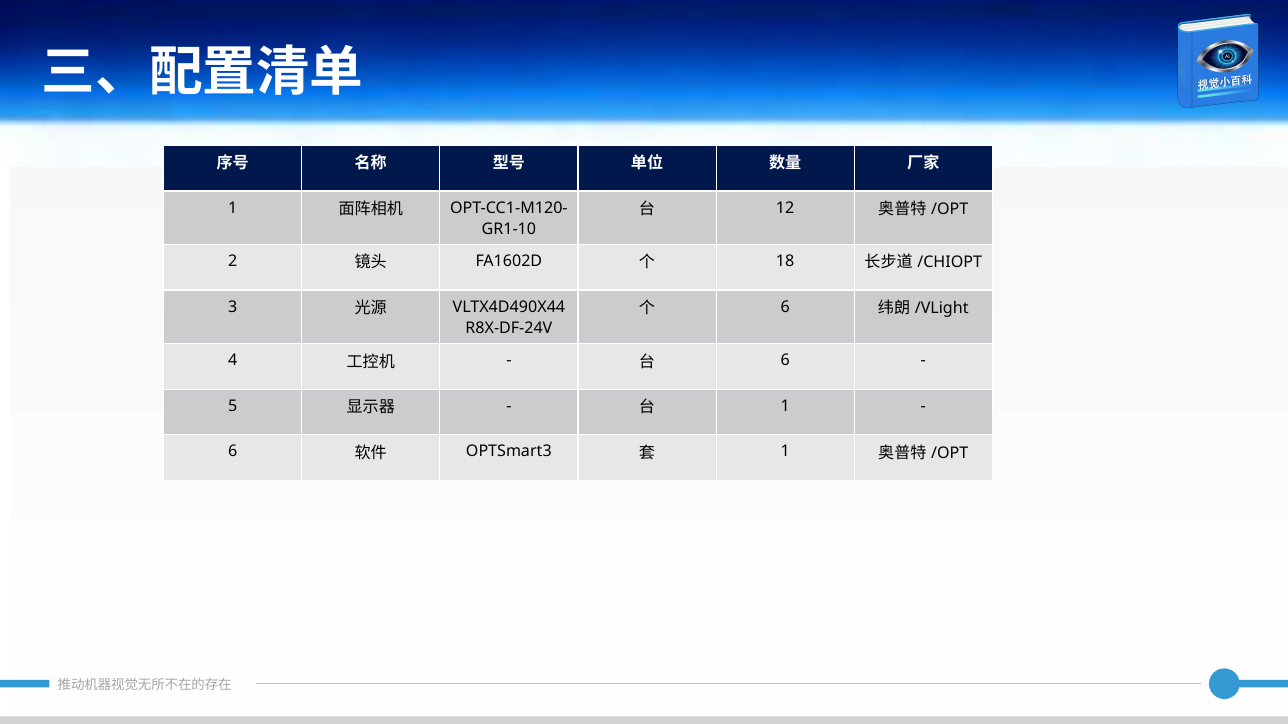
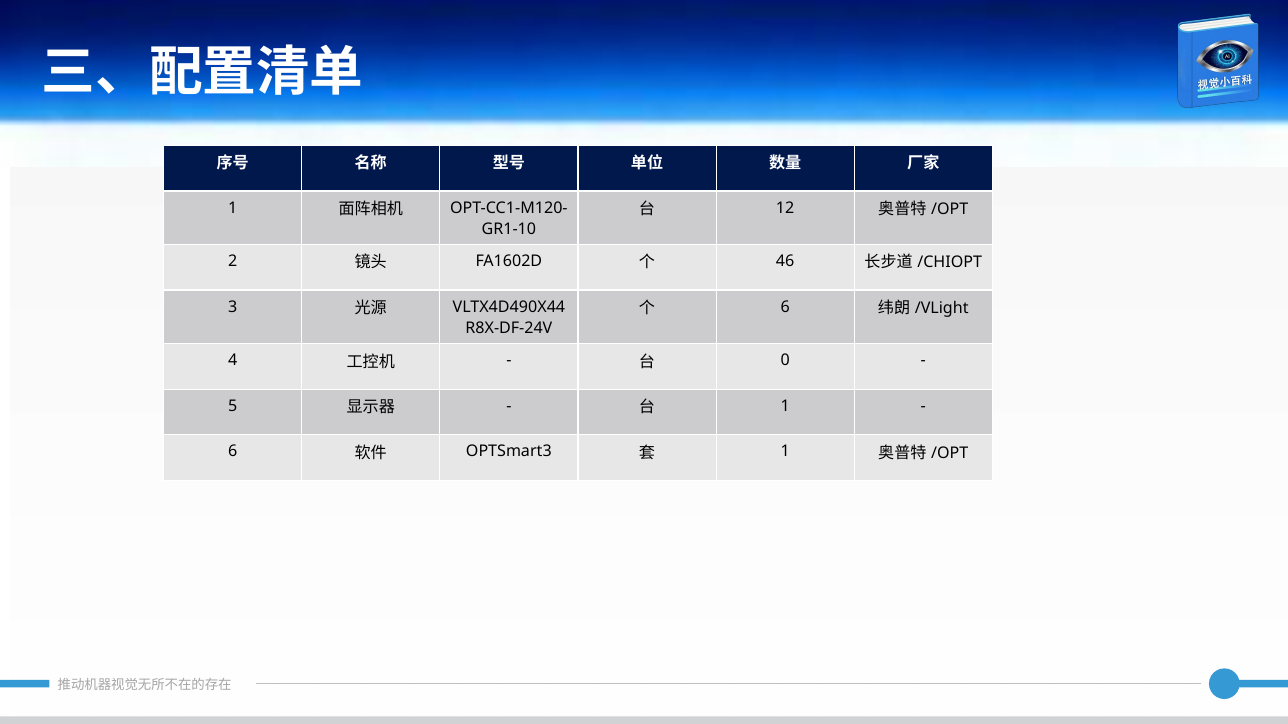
18: 18 -> 46
6 at (785, 361): 6 -> 0
